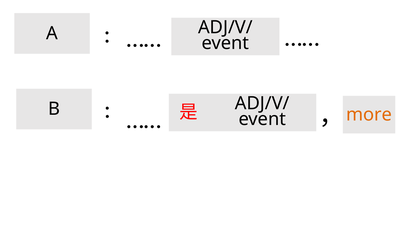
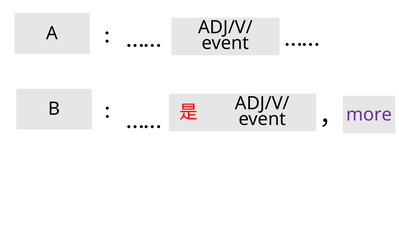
more colour: orange -> purple
